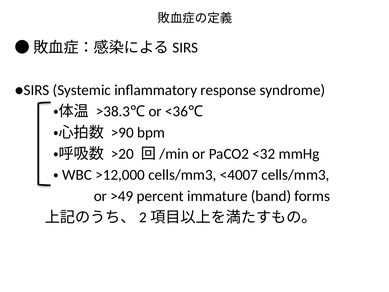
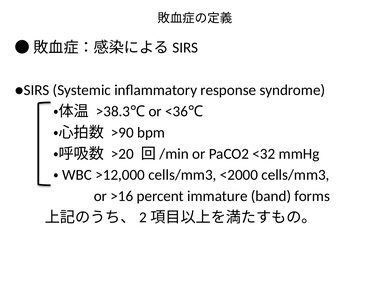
<4007: <4007 -> <2000
>49: >49 -> >16
